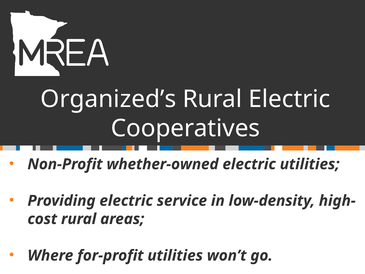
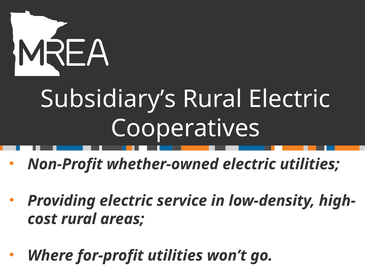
Organized’s: Organized’s -> Subsidiary’s
